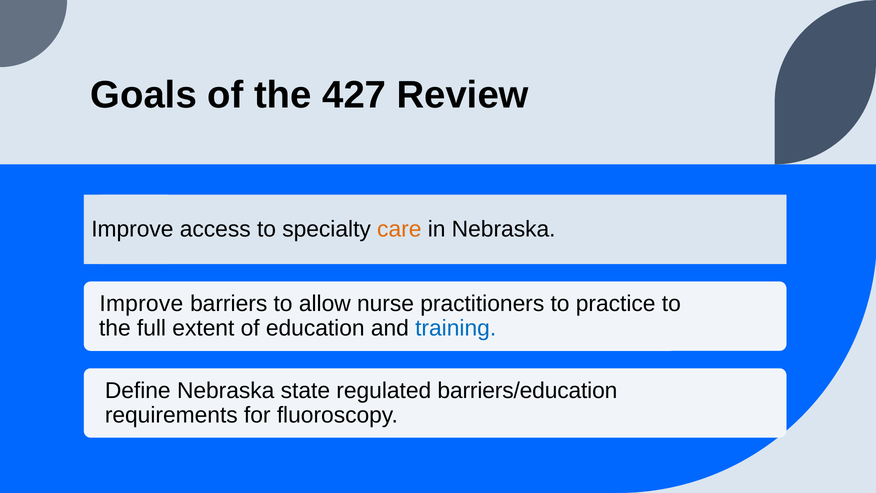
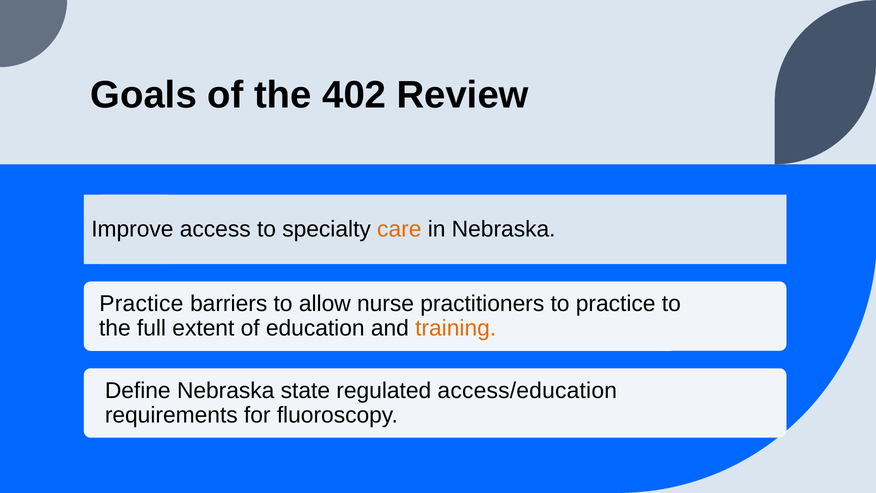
427: 427 -> 402
Improve at (141, 304): Improve -> Practice
training colour: blue -> orange
barriers/education: barriers/education -> access/education
